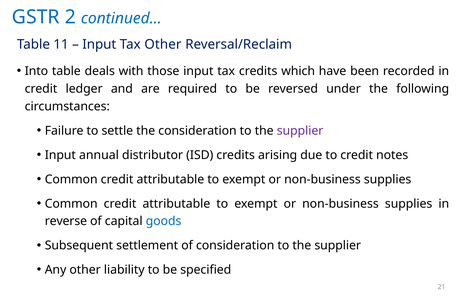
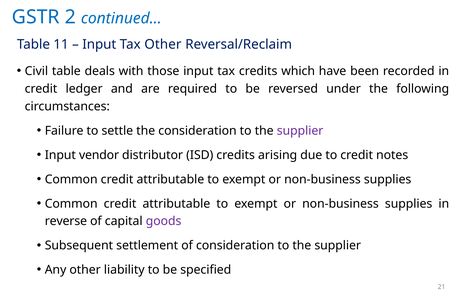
Into: Into -> Civil
annual: annual -> vendor
goods colour: blue -> purple
